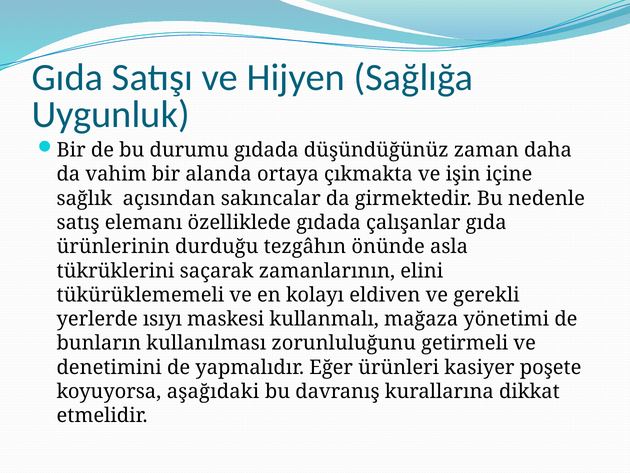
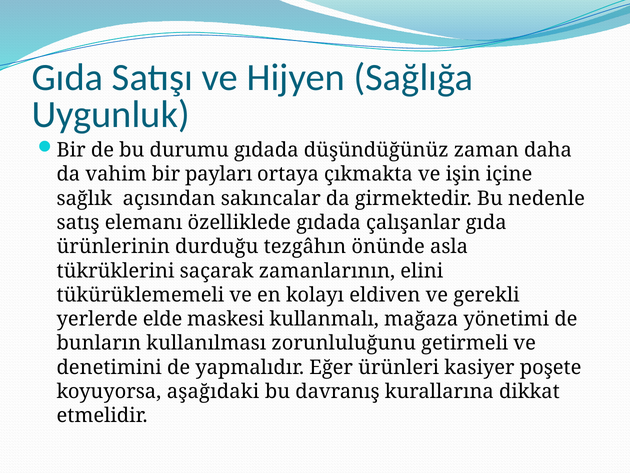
alanda: alanda -> payları
ısıyı: ısıyı -> elde
